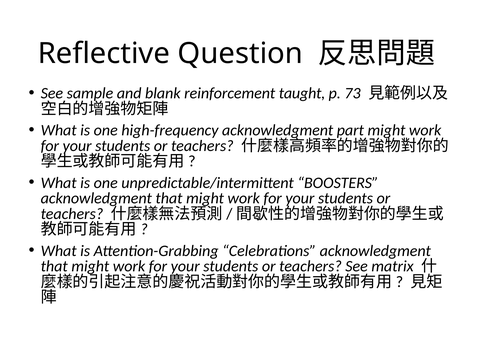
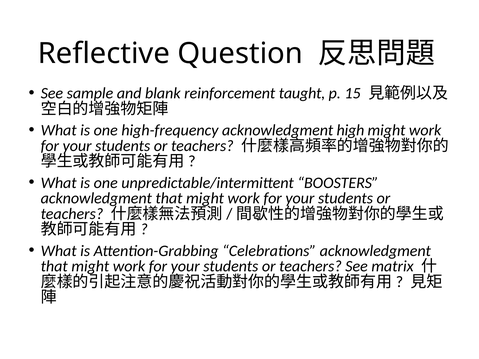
73: 73 -> 15
part: part -> high
